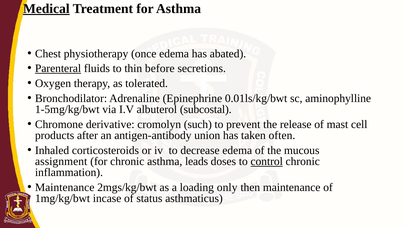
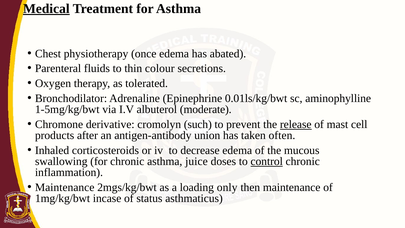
Parenteral underline: present -> none
before: before -> colour
subcostal: subcostal -> moderate
release underline: none -> present
assignment: assignment -> swallowing
leads: leads -> juice
